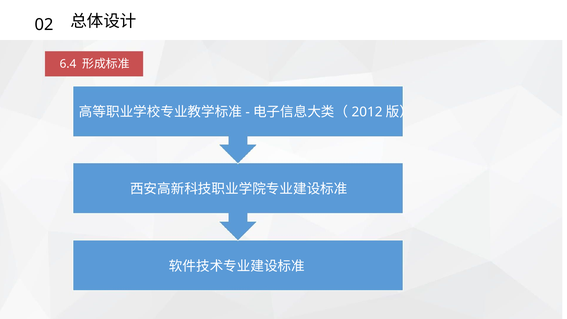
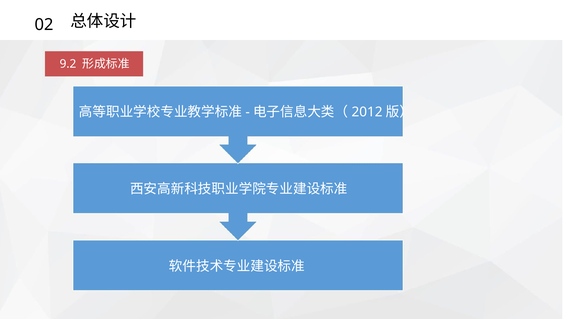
6.4: 6.4 -> 9.2
